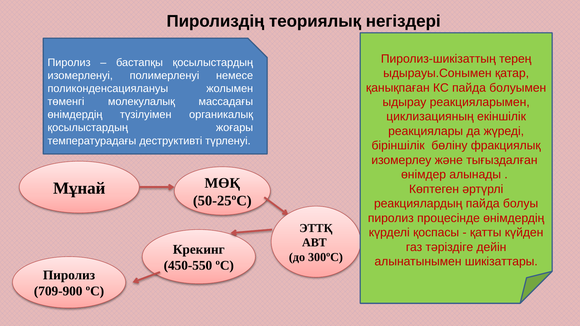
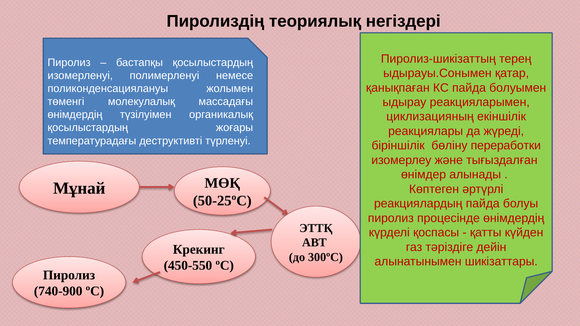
фракциялық: фракциялық -> переработки
709-900: 709-900 -> 740-900
